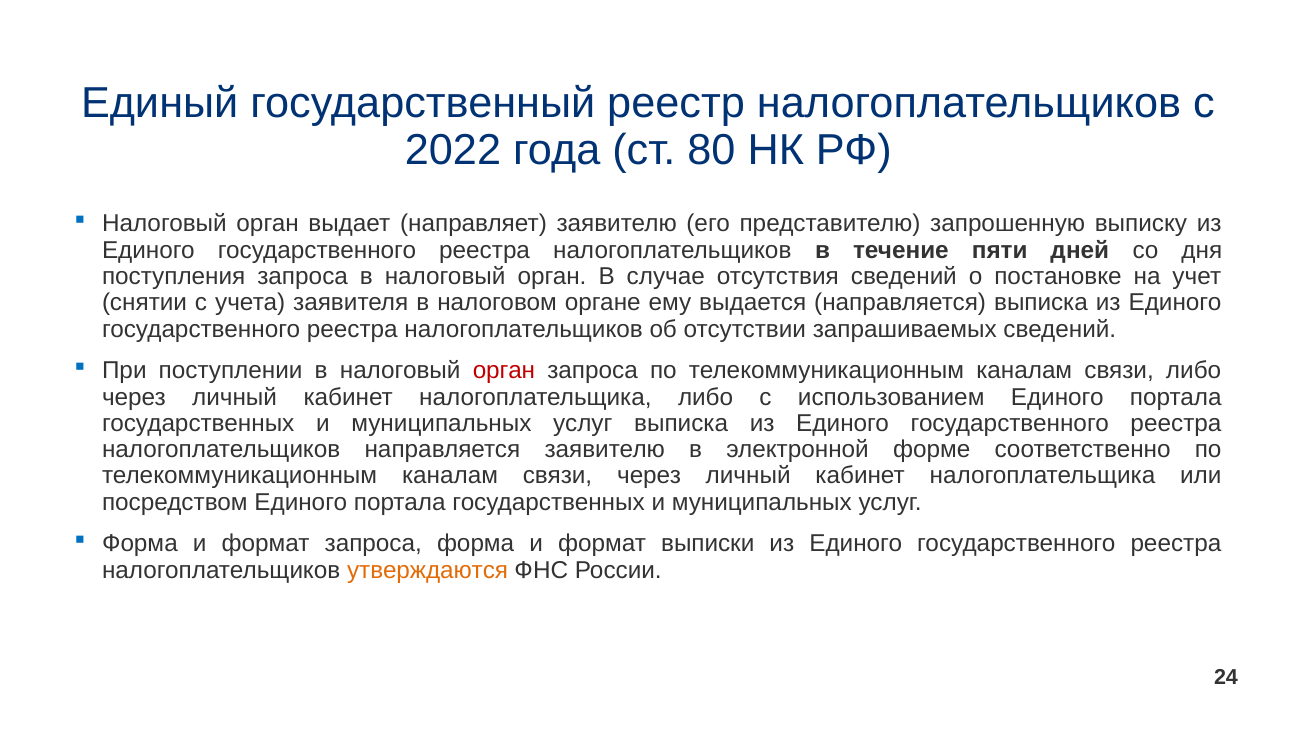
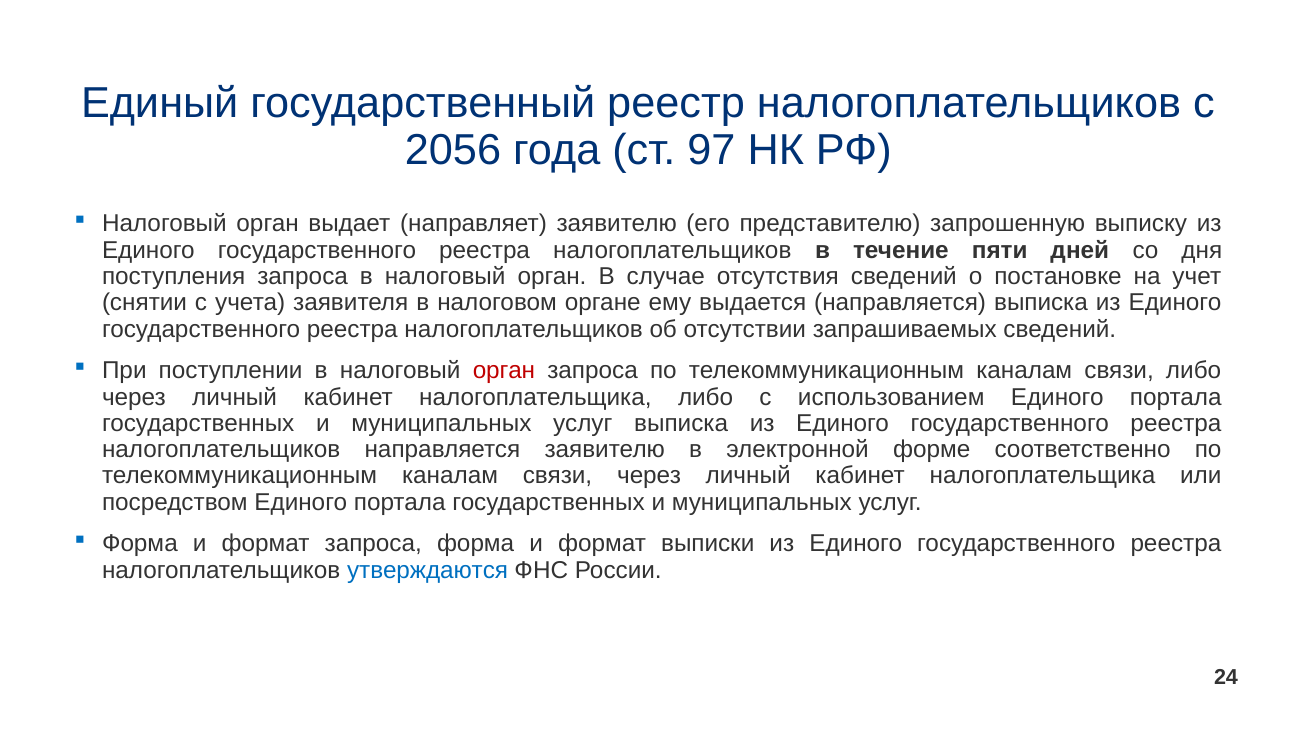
2022: 2022 -> 2056
80: 80 -> 97
утверждаются colour: orange -> blue
